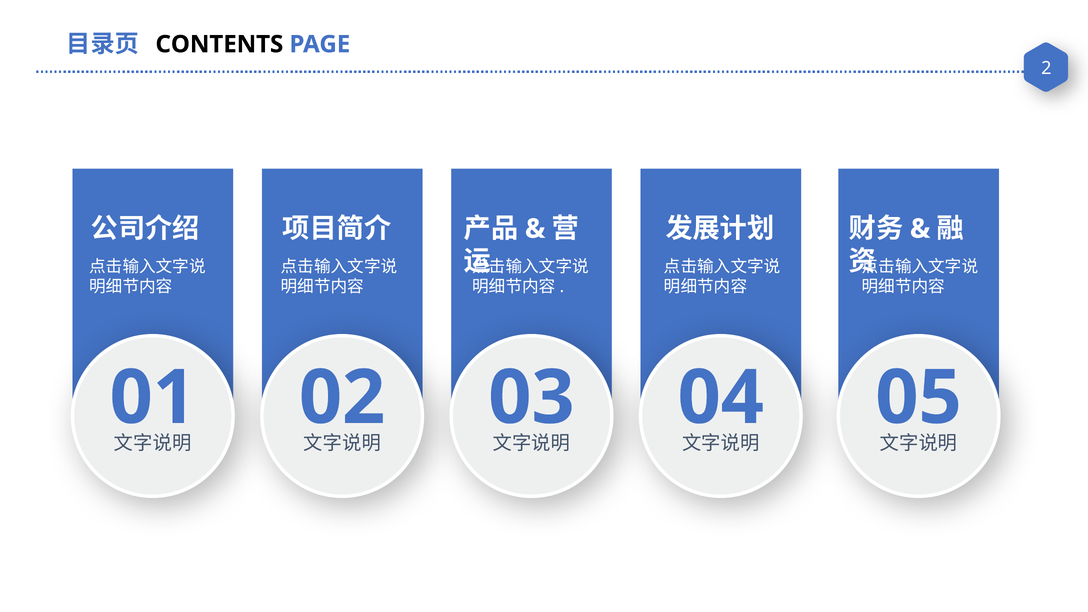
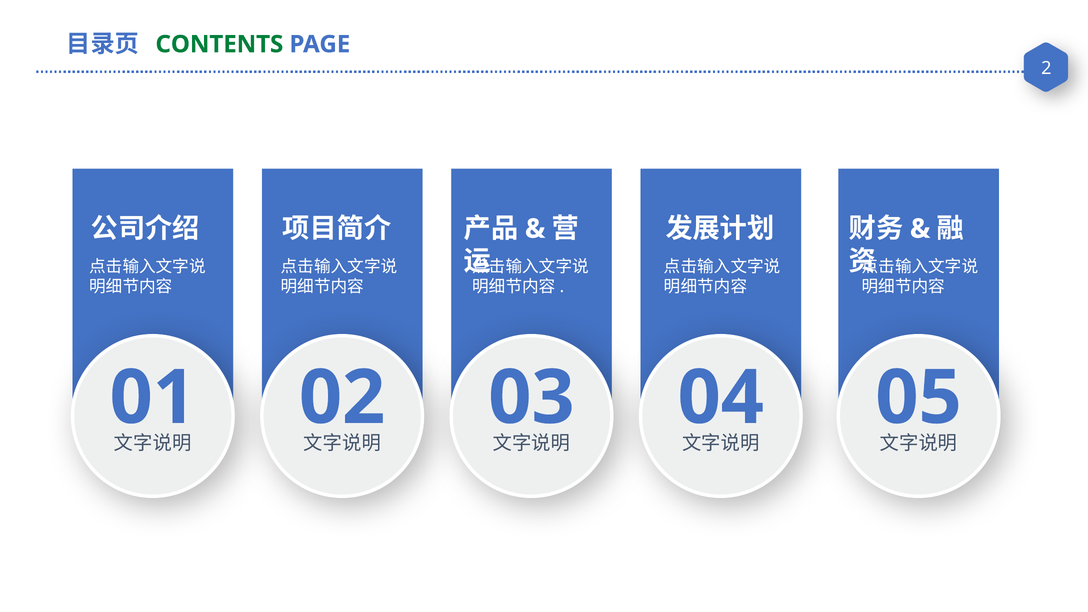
CONTENTS colour: black -> green
